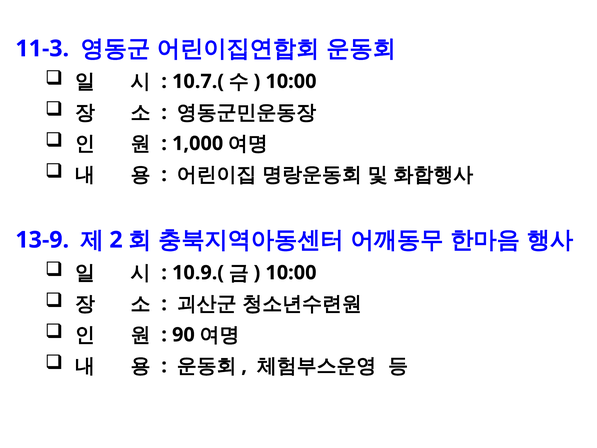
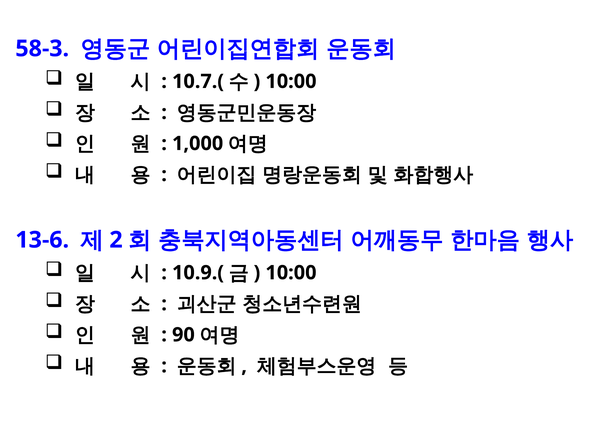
11-3: 11-3 -> 58-3
13-9: 13-9 -> 13-6
